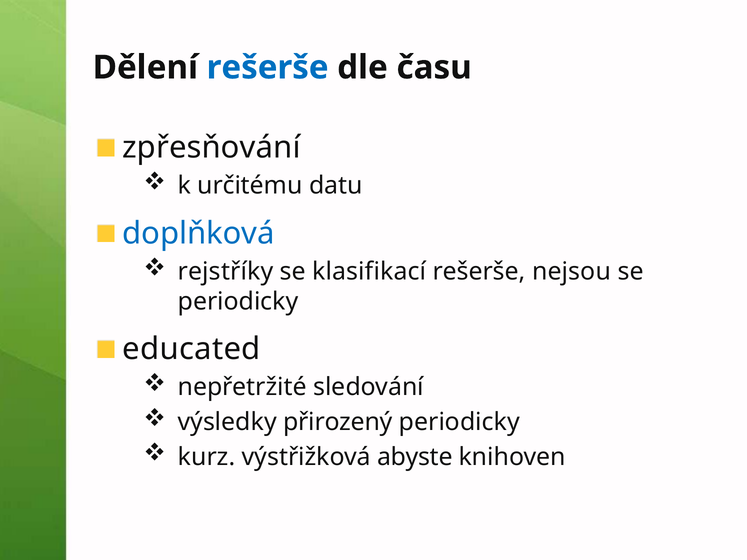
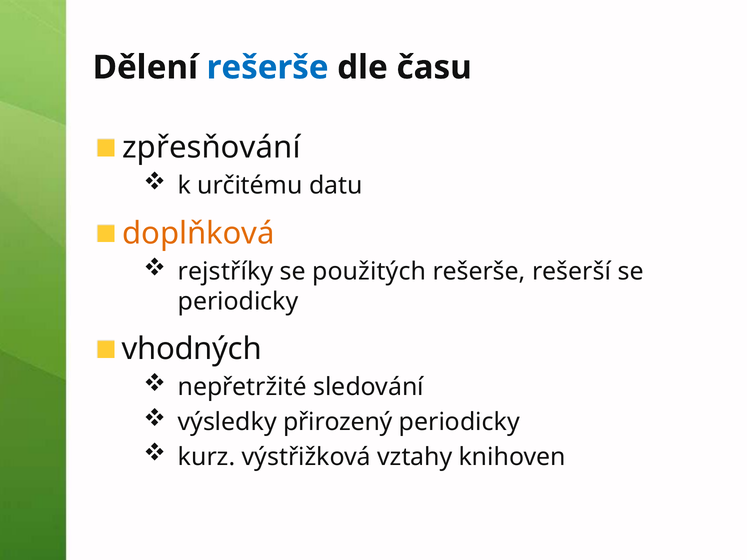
doplňková colour: blue -> orange
klasifikací: klasifikací -> použitých
nejsou: nejsou -> rešerší
educated: educated -> vhodných
abyste: abyste -> vztahy
